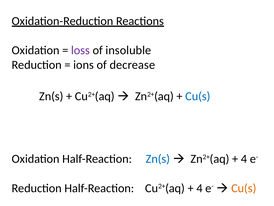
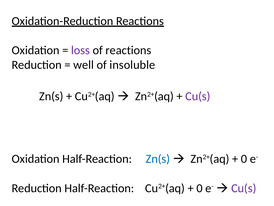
of insoluble: insoluble -> reactions
ions: ions -> well
decrease: decrease -> insoluble
Cu(s at (198, 96) colour: blue -> purple
4 at (244, 159): 4 -> 0
4 at (199, 188): 4 -> 0
Cu(s at (244, 188) colour: orange -> purple
